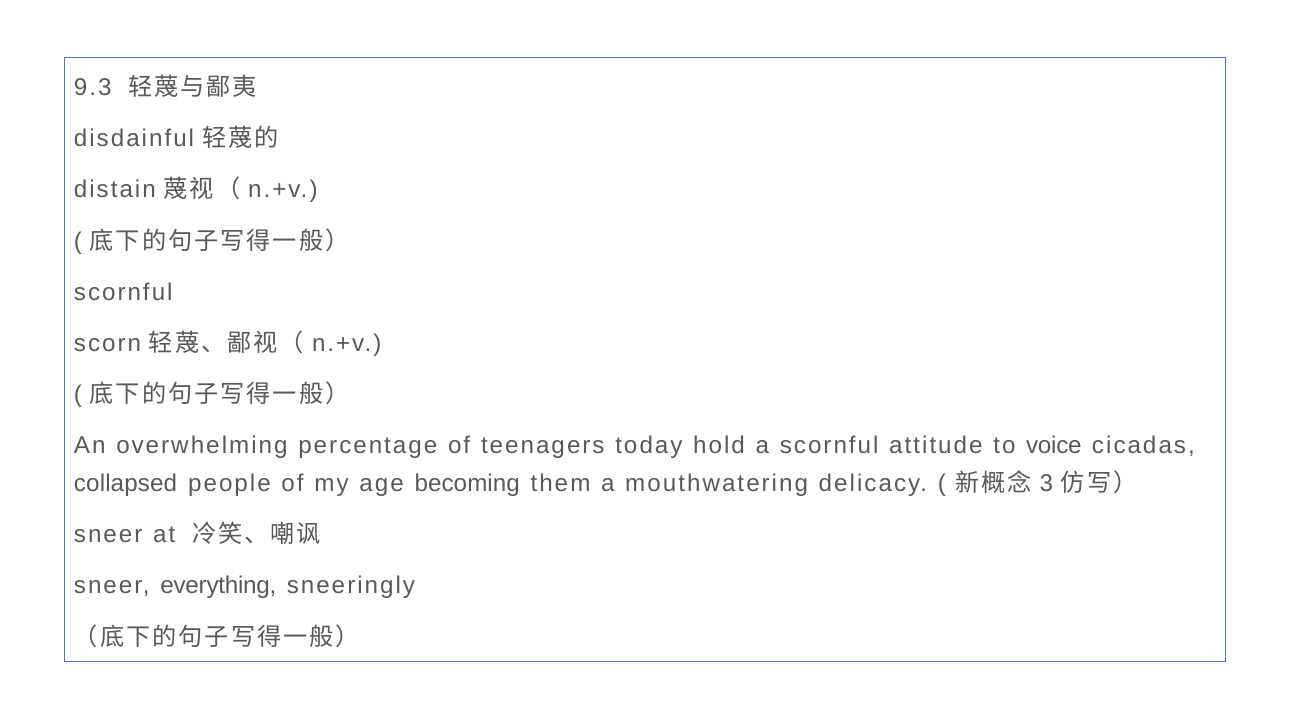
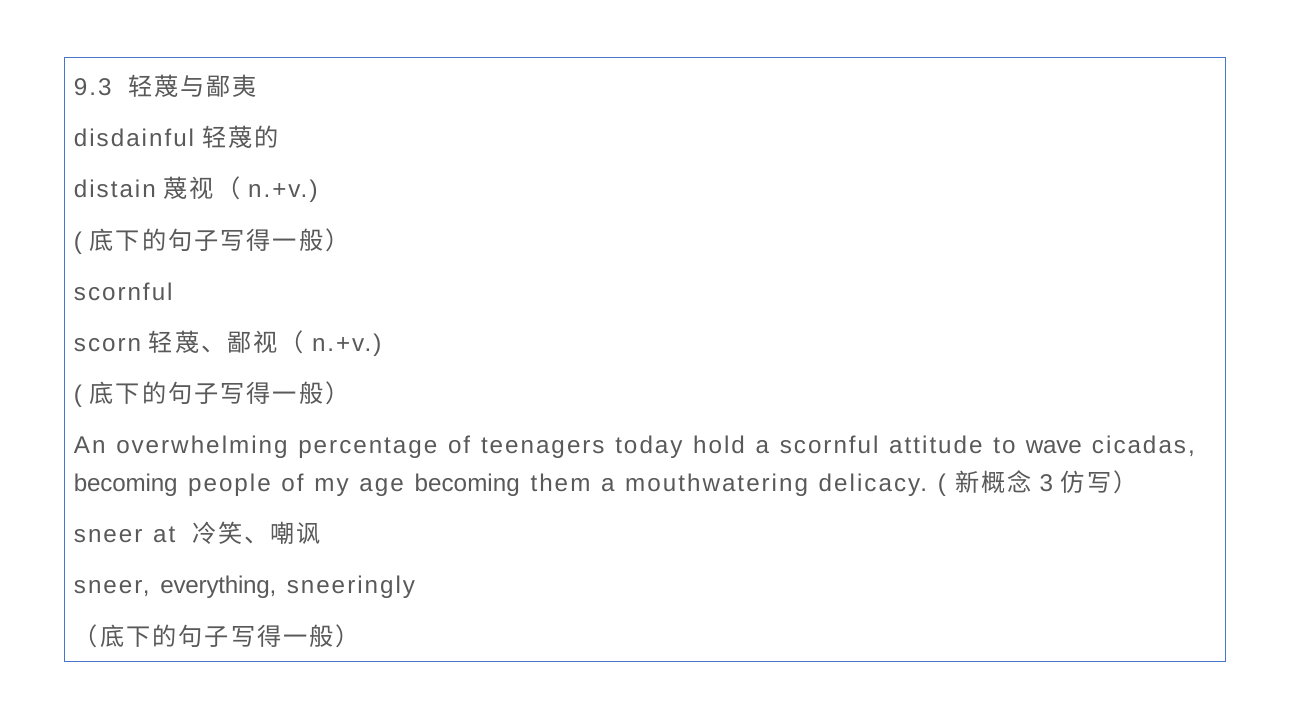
voice: voice -> wave
collapsed at (126, 484): collapsed -> becoming
